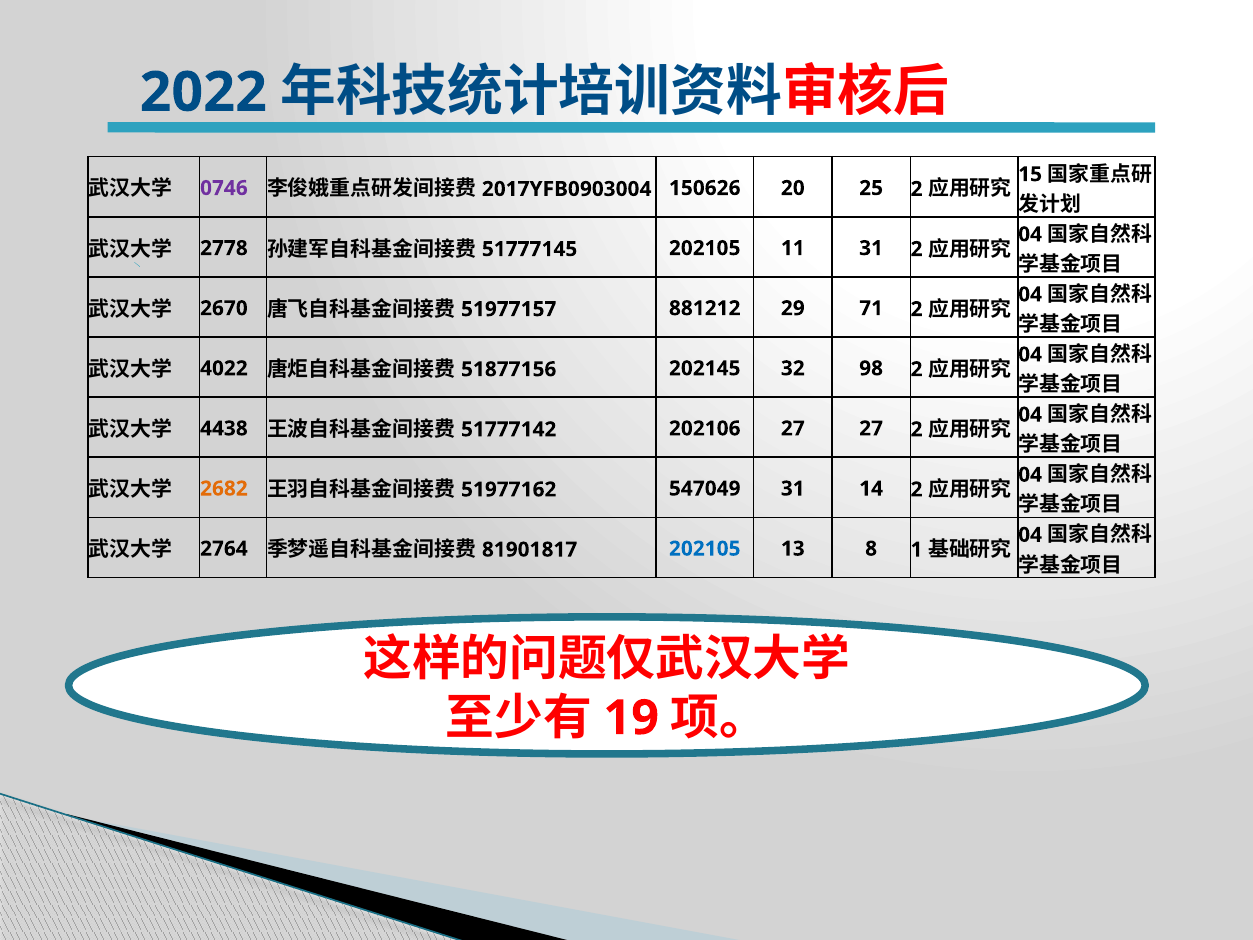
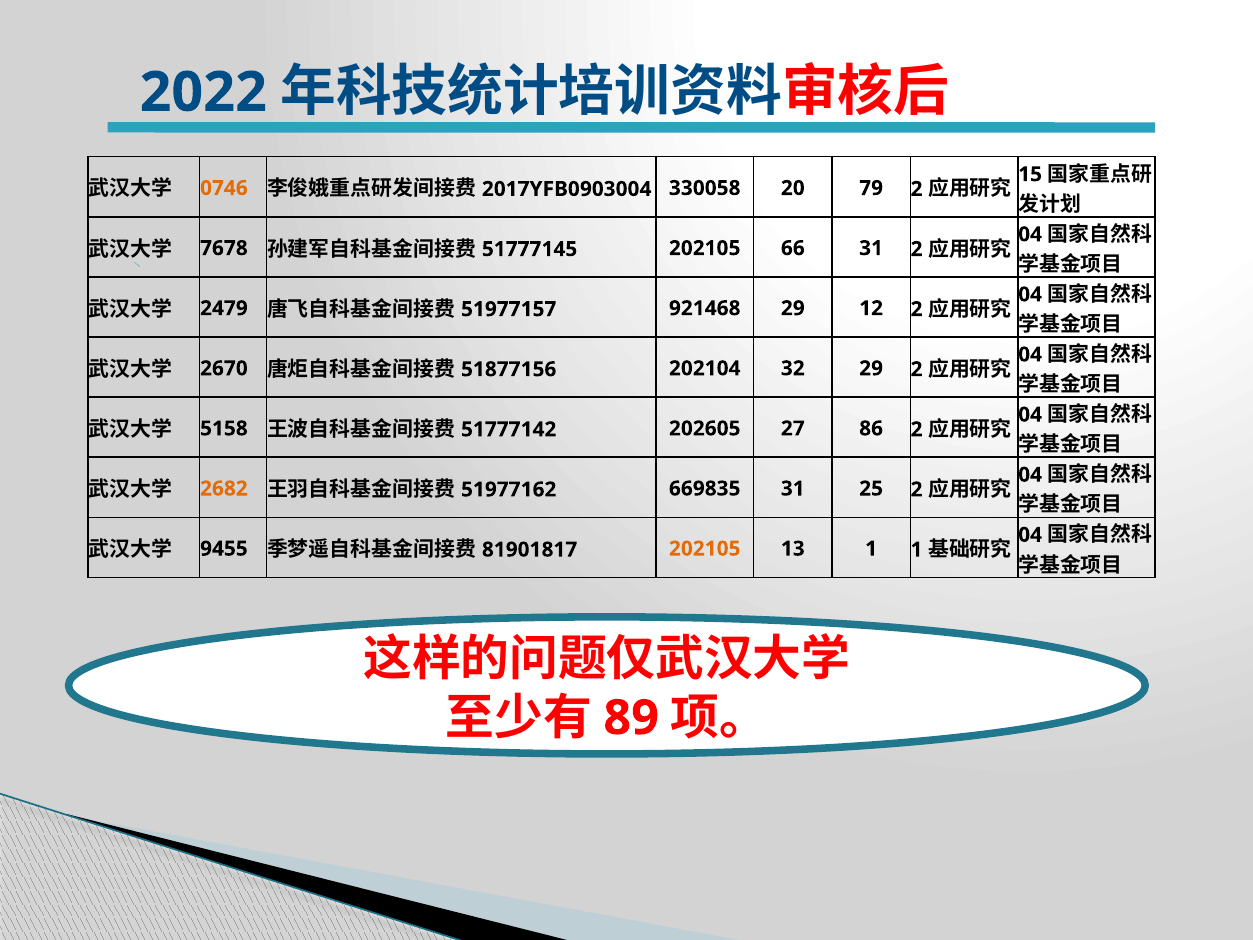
0746 colour: purple -> orange
150626: 150626 -> 330058
25: 25 -> 79
2778: 2778 -> 7678
11: 11 -> 66
2670: 2670 -> 2479
881212: 881212 -> 921468
71: 71 -> 12
4022: 4022 -> 2670
202145: 202145 -> 202104
32 98: 98 -> 29
4438: 4438 -> 5158
202106: 202106 -> 202605
27 27: 27 -> 86
547049: 547049 -> 669835
14: 14 -> 25
2764: 2764 -> 9455
202105 at (705, 549) colour: blue -> orange
13 8: 8 -> 1
19: 19 -> 89
